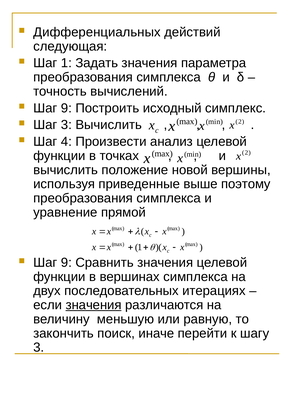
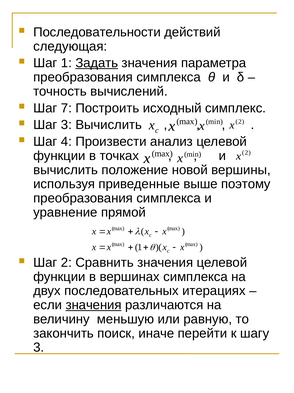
Дифференциальных: Дифференциальных -> Последовательности
Задать underline: none -> present
9 at (66, 108): 9 -> 7
9 at (66, 262): 9 -> 2
